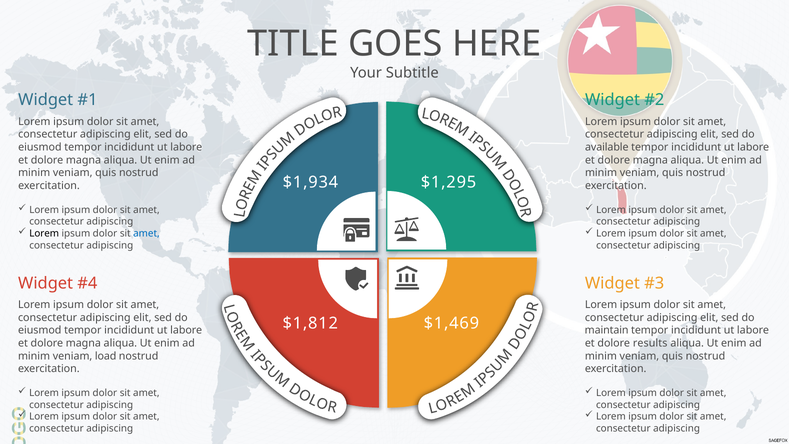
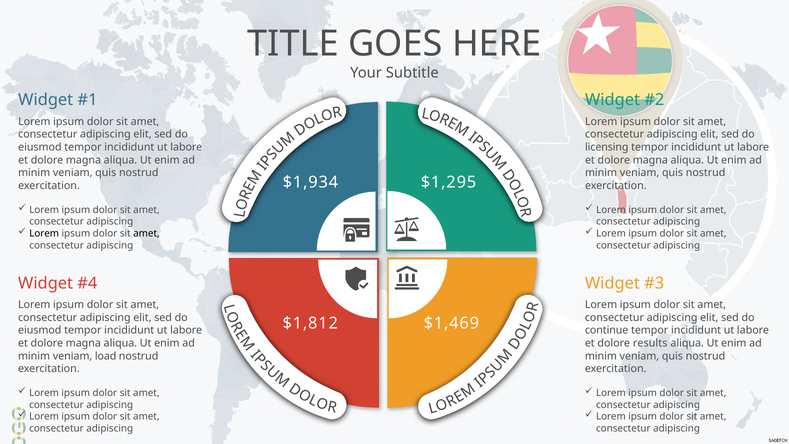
available: available -> licensing
amet at (146, 233) colour: blue -> black
maintain: maintain -> continue
